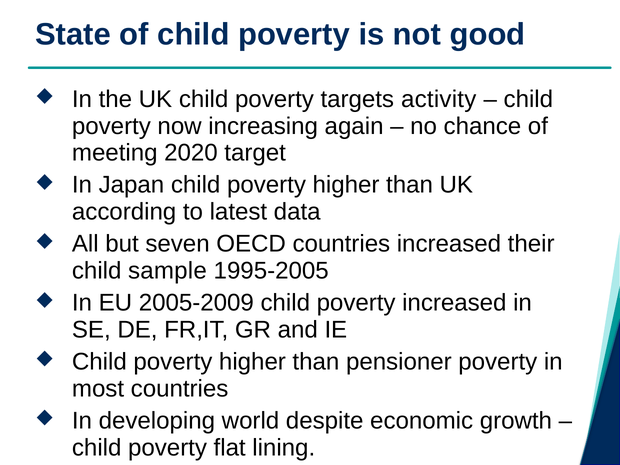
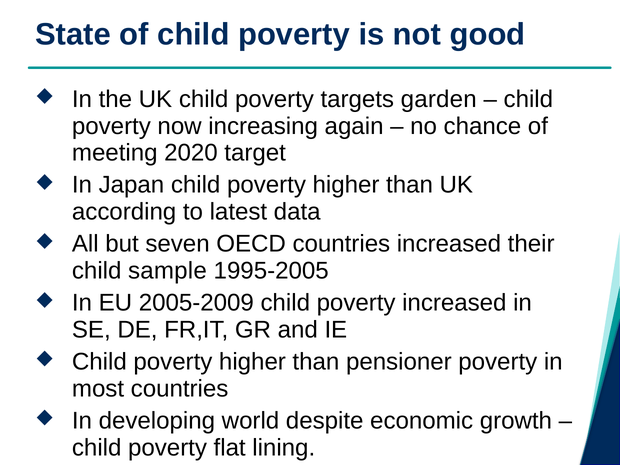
activity: activity -> garden
